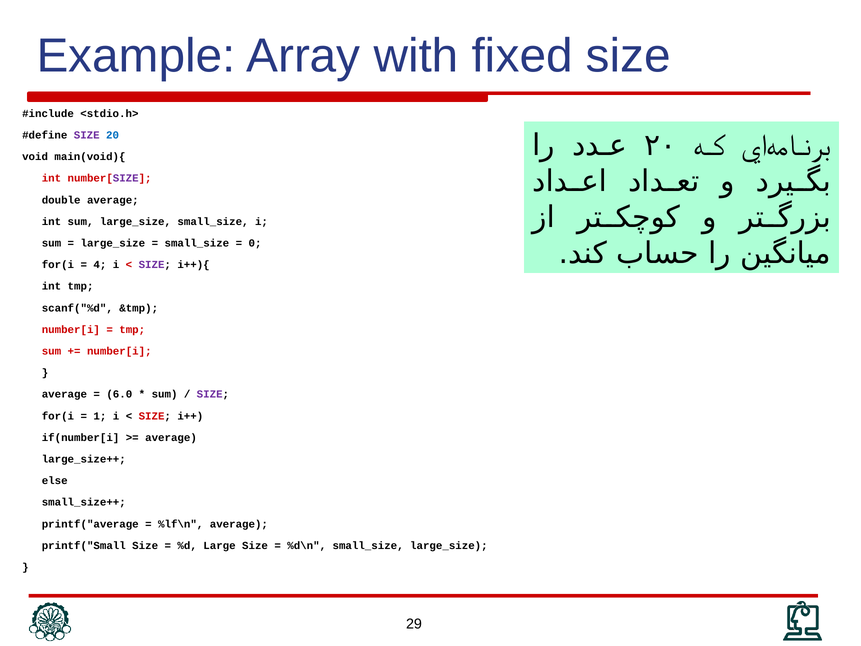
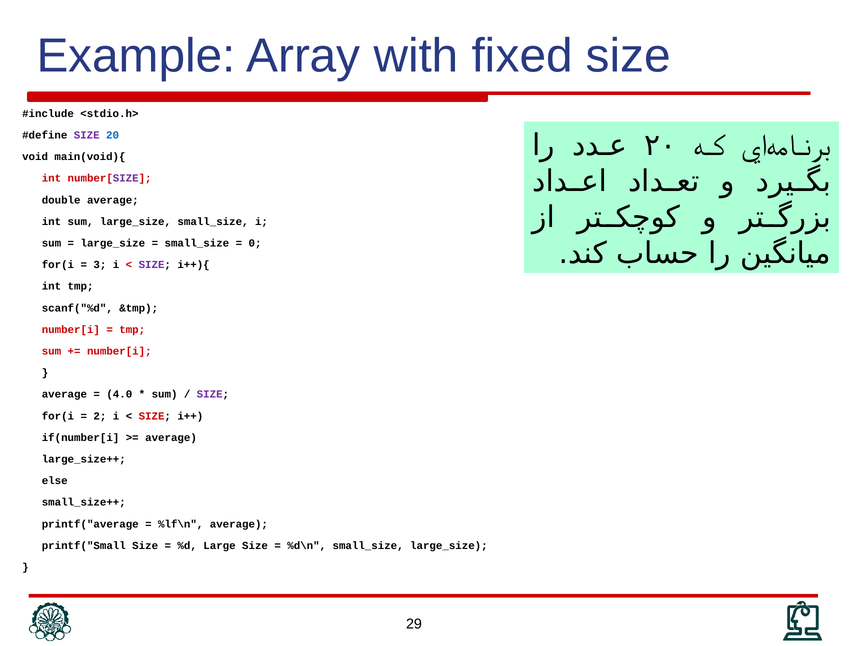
4: 4 -> 3
6.0: 6.0 -> 4.0
1: 1 -> 2
